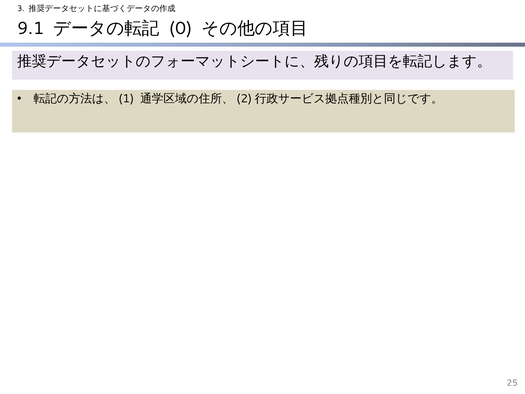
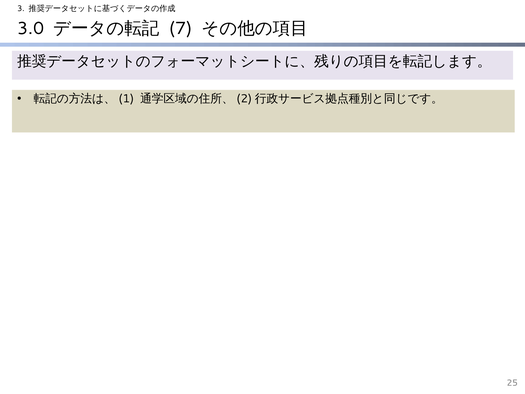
9.1: 9.1 -> 3.0
0: 0 -> 7
